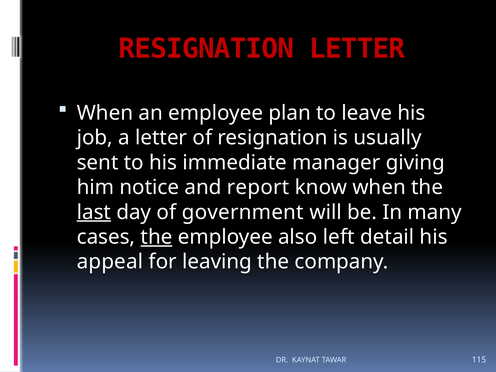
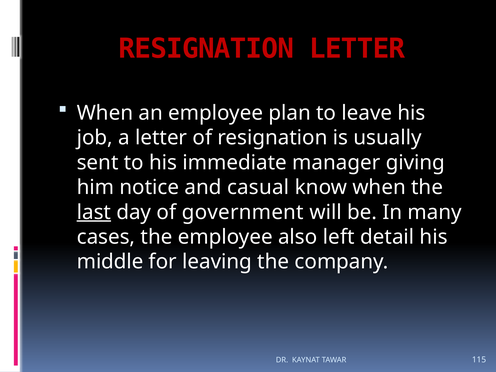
report: report -> casual
the at (156, 237) underline: present -> none
appeal: appeal -> middle
